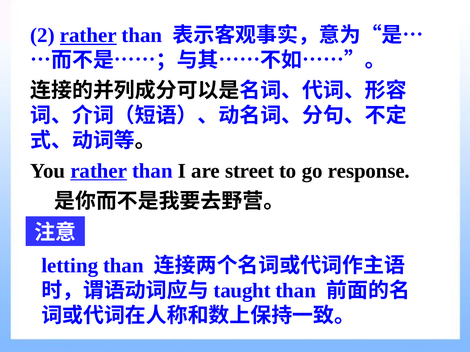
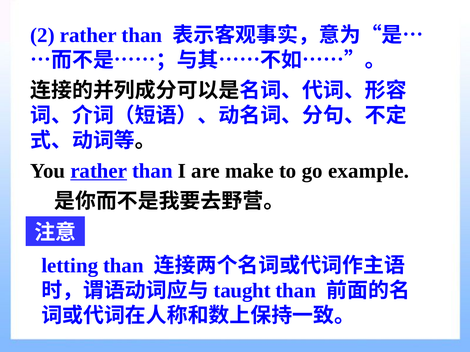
rather at (88, 35) underline: present -> none
street: street -> make
response: response -> example
